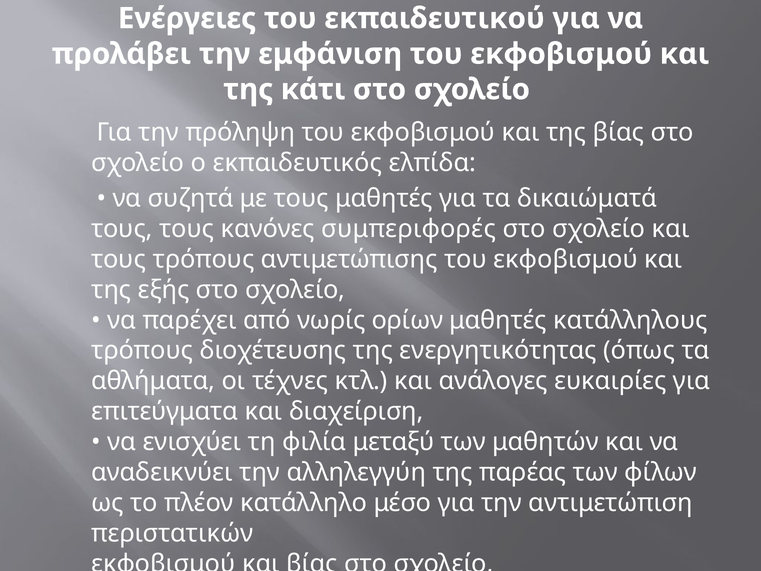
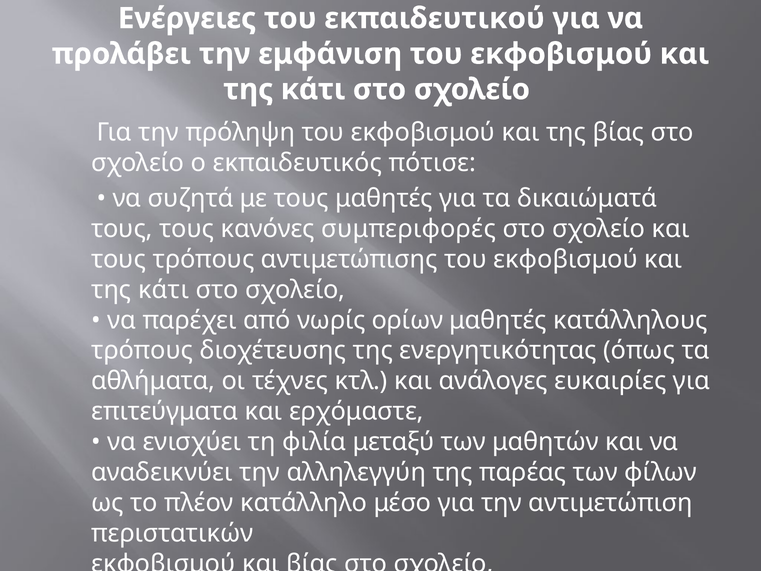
ελπίδα: ελπίδα -> πότισε
εξής at (164, 290): εξής -> κάτι
διαχείριση: διαχείριση -> ερχόμαστε
